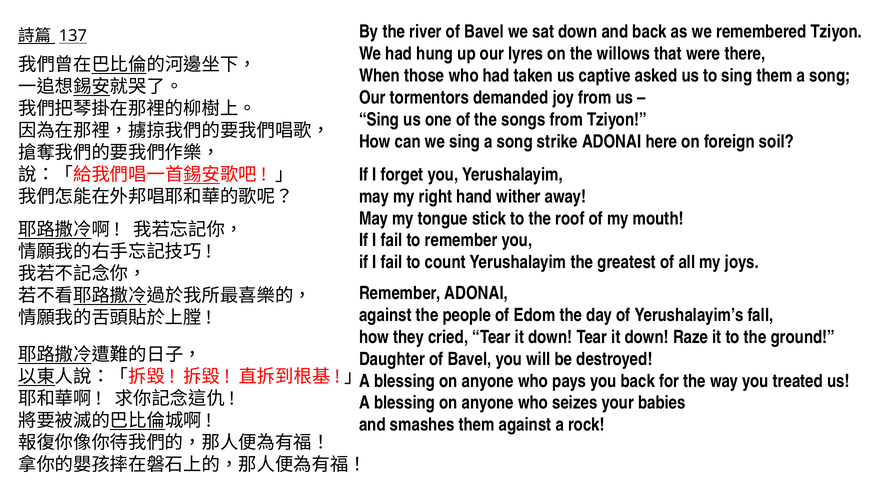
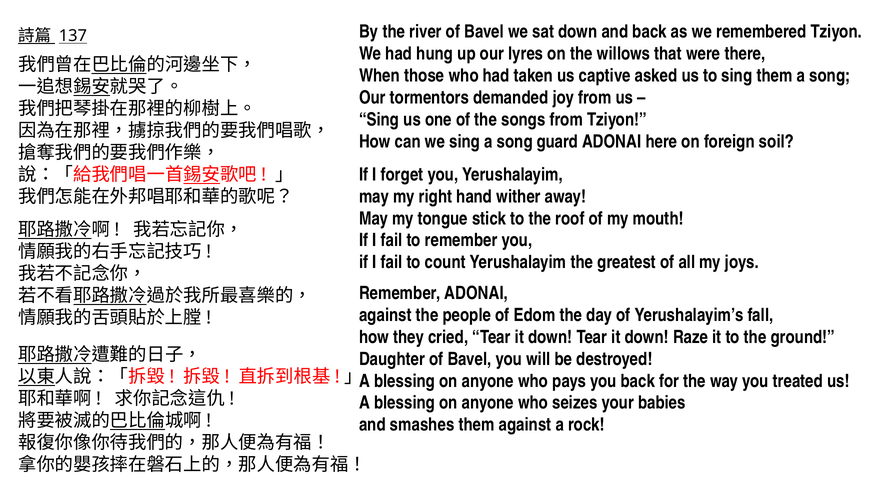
strike: strike -> guard
